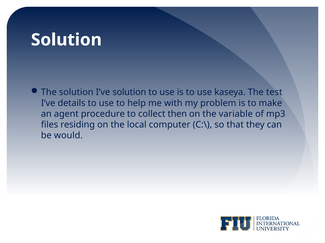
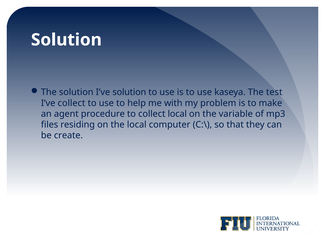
I’ve details: details -> collect
collect then: then -> local
would: would -> create
